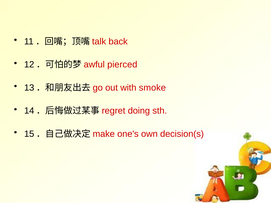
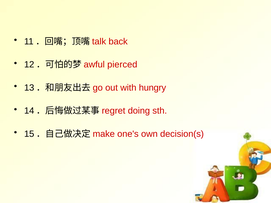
smoke: smoke -> hungry
